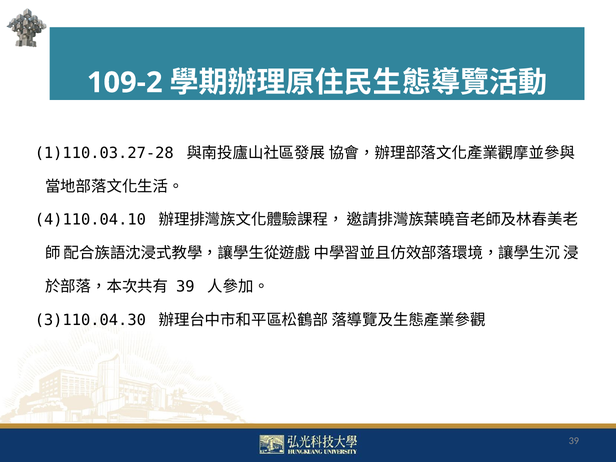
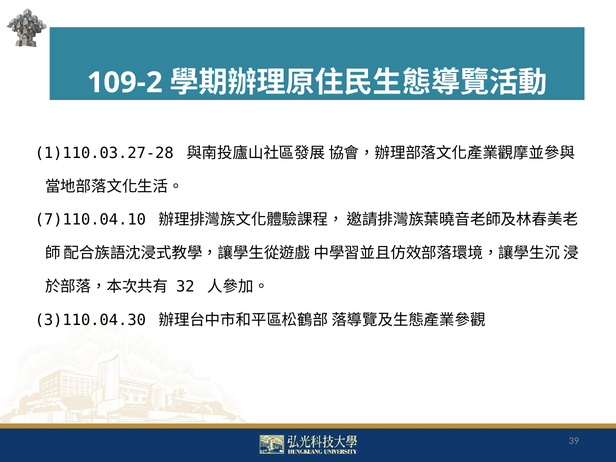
4)110.04.10: 4)110.04.10 -> 7)110.04.10
39 at (185, 287): 39 -> 32
